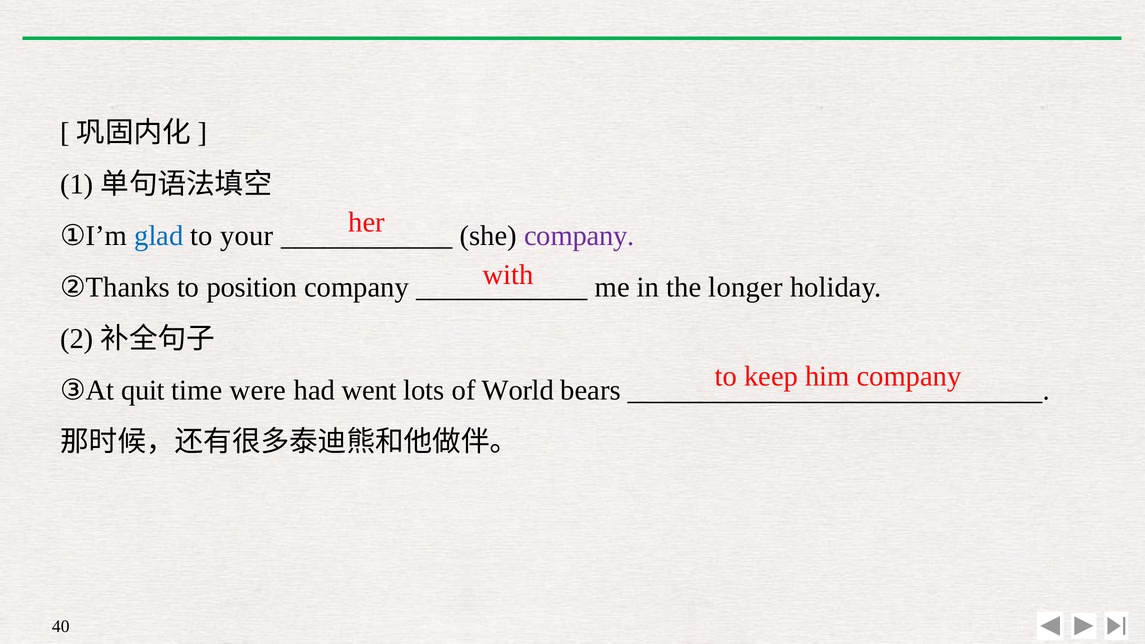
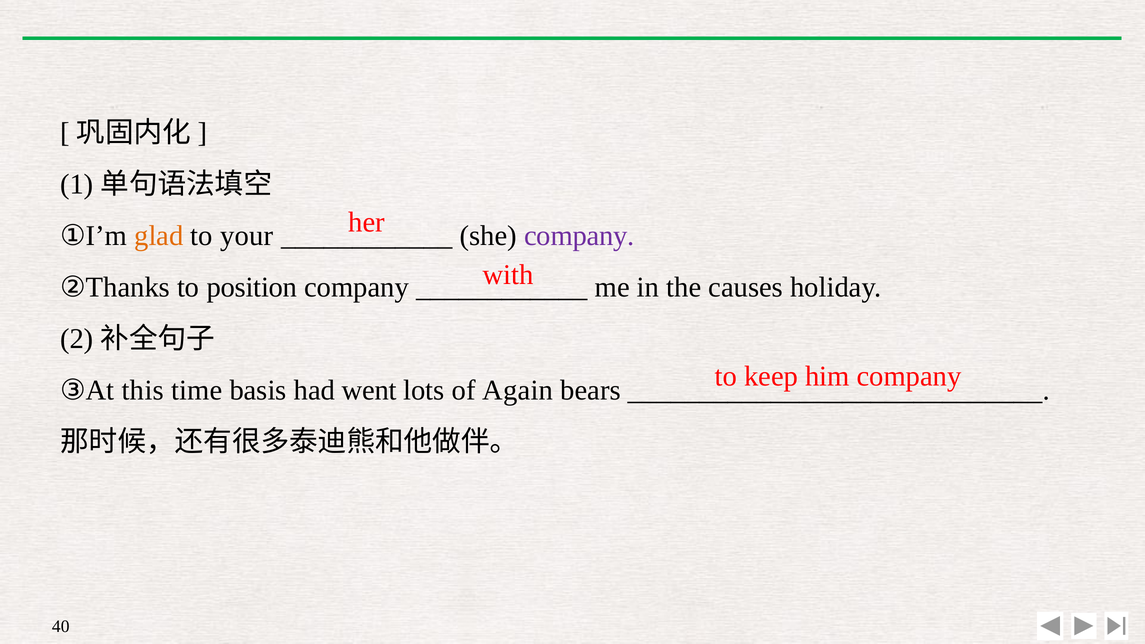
glad colour: blue -> orange
longer: longer -> causes
quit: quit -> this
were: were -> basis
World: World -> Again
